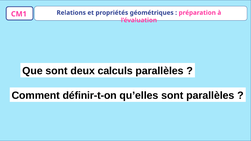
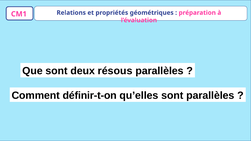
calculs: calculs -> résous
